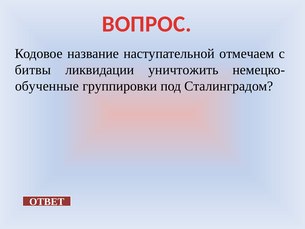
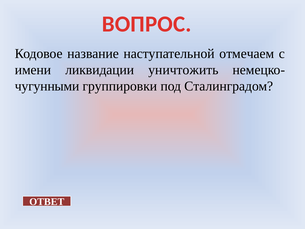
битвы: битвы -> имени
обученные: обученные -> чугунными
